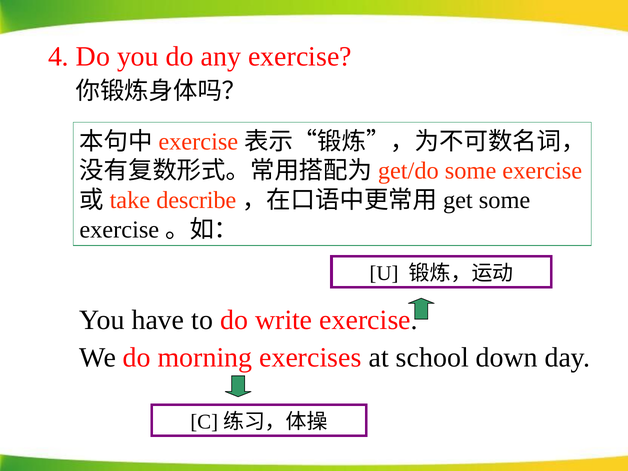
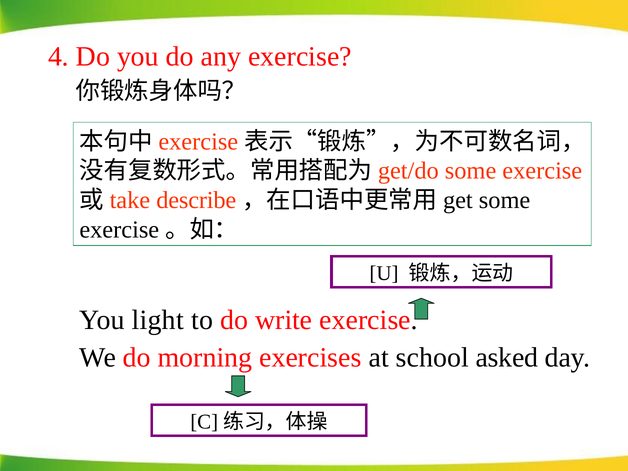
have: have -> light
down: down -> asked
